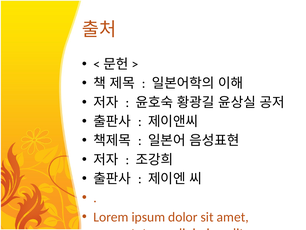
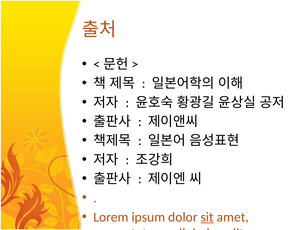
sit underline: none -> present
